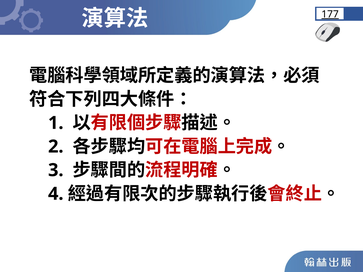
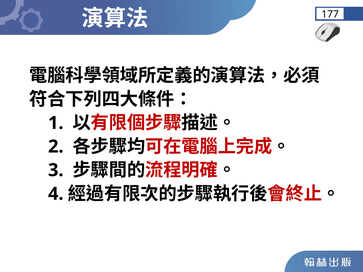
177 underline: present -> none
